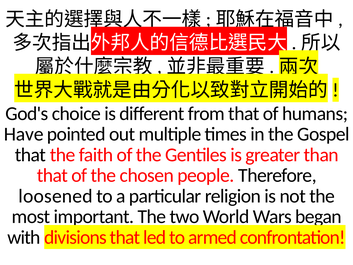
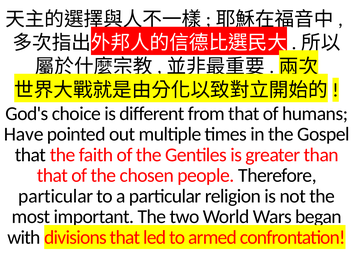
loosened at (56, 196): loosened -> particular
